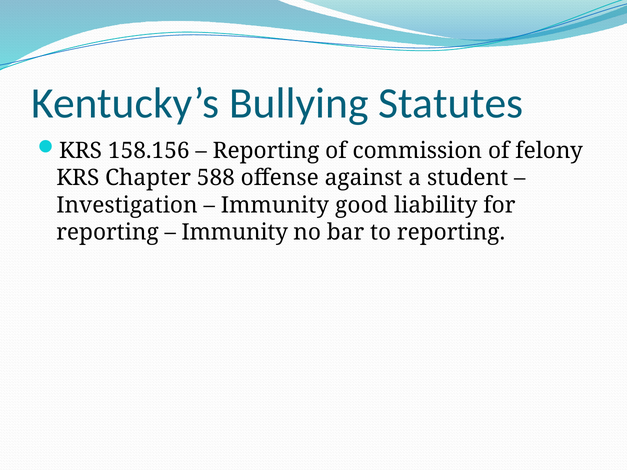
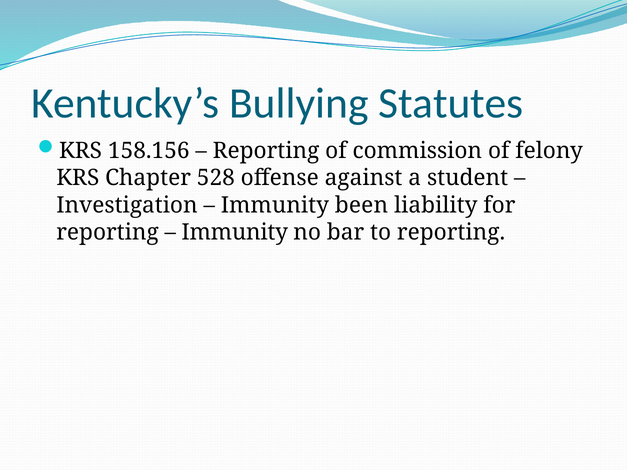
588: 588 -> 528
good: good -> been
